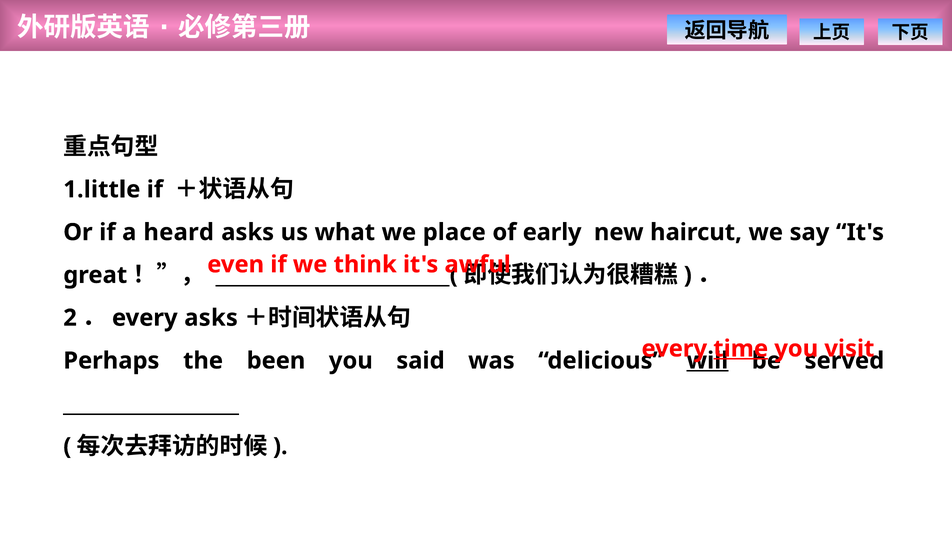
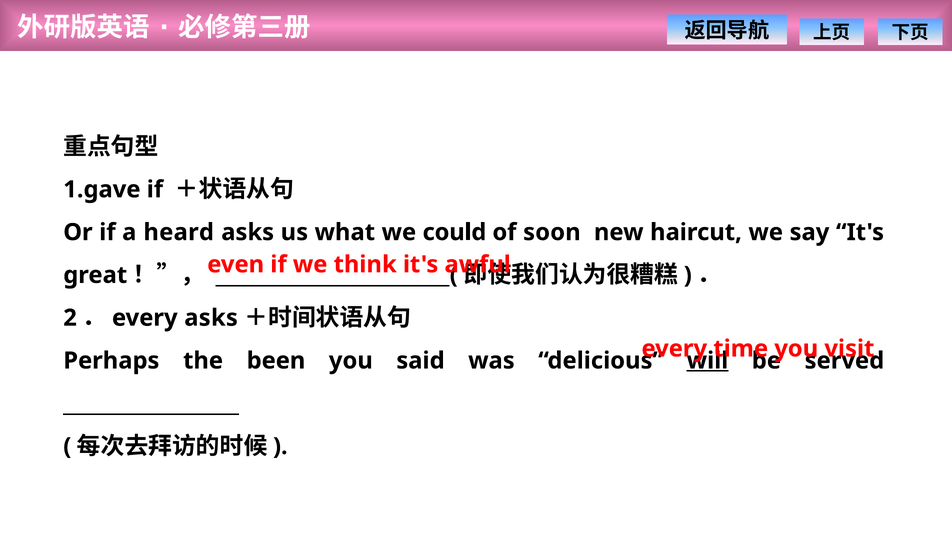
1.little: 1.little -> 1.gave
place: place -> could
early: early -> soon
time underline: present -> none
